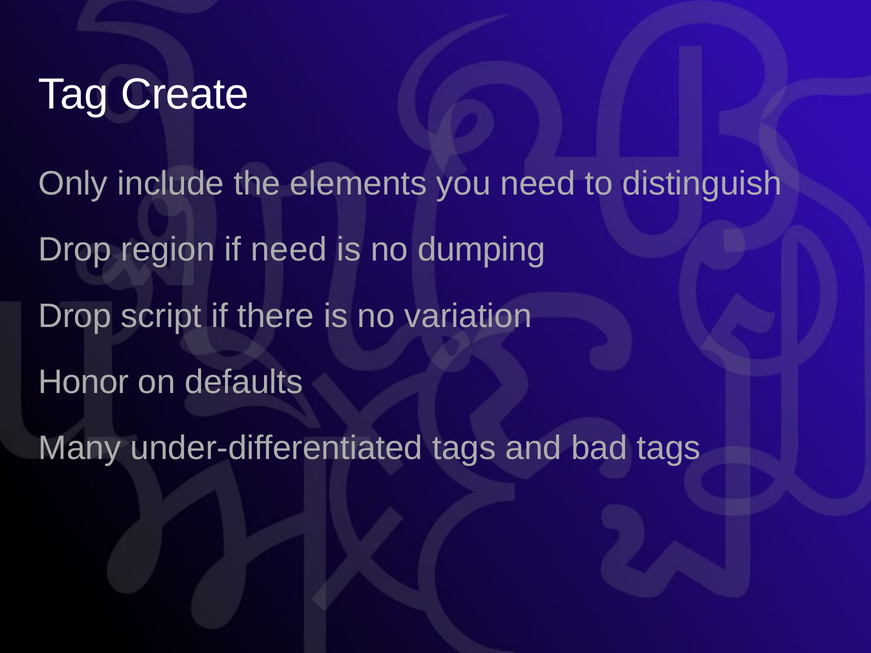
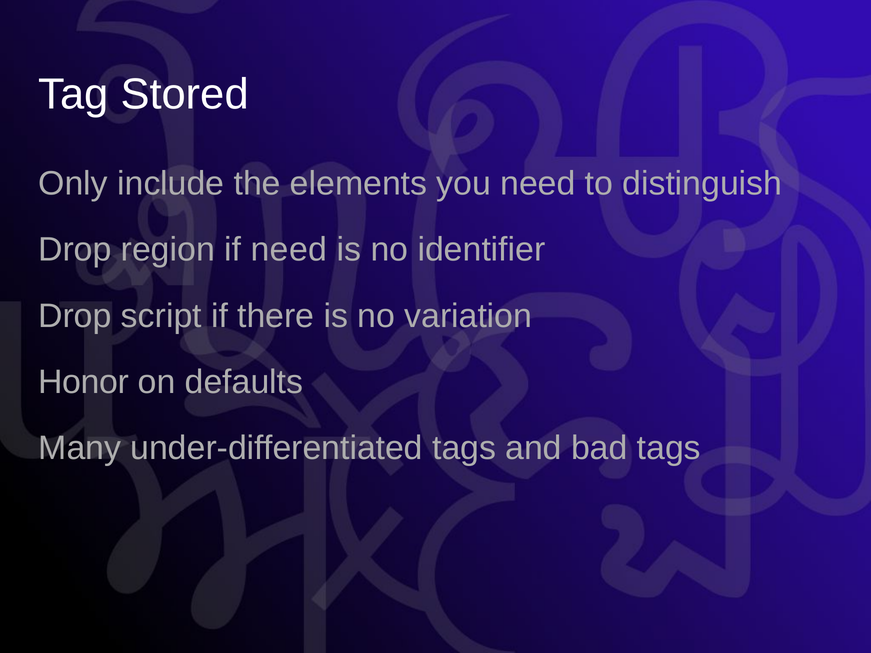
Create: Create -> Stored
dumping: dumping -> identifier
